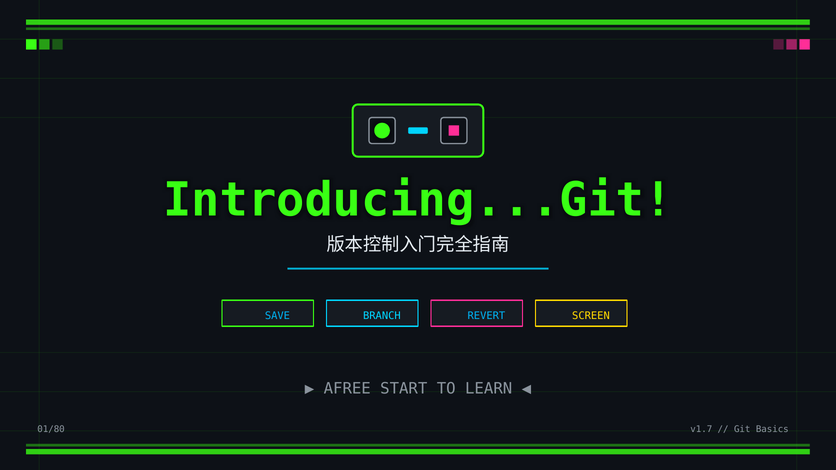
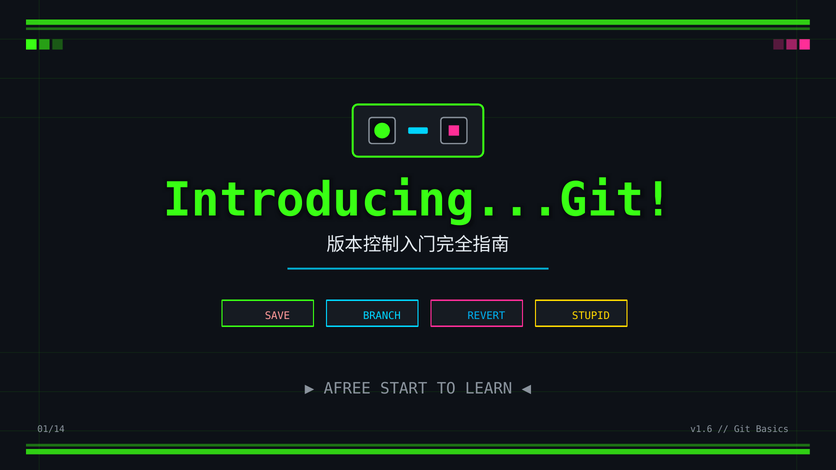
SAVE colour: light blue -> pink
SCREEN: SCREEN -> STUPID
01/80: 01/80 -> 01/14
v1.7: v1.7 -> v1.6
